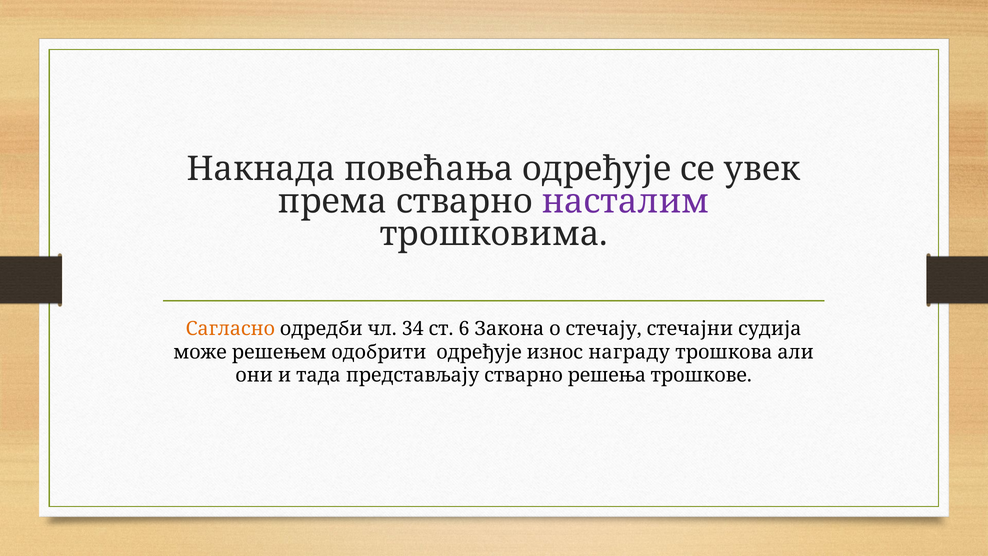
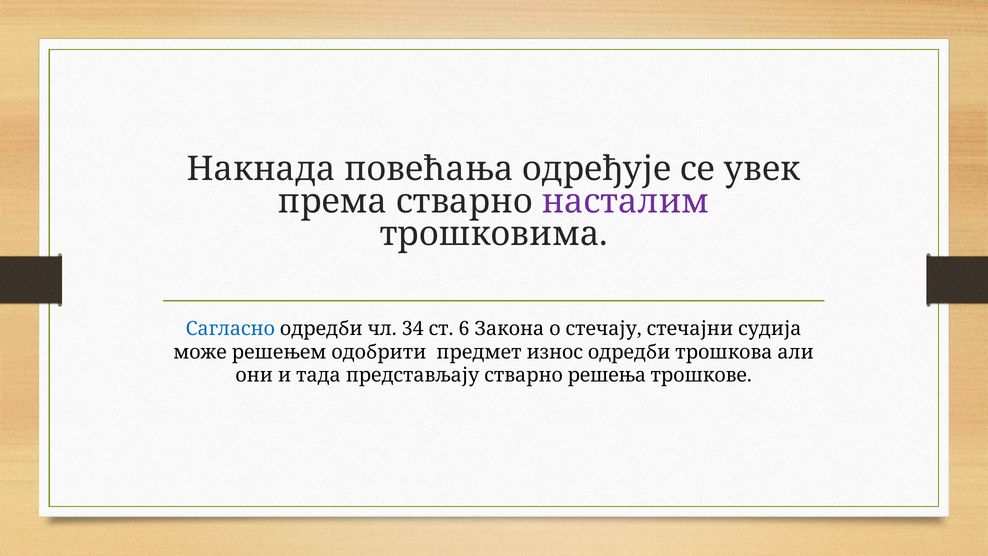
Сагласно colour: orange -> blue
одобрити одређује: одређује -> предмет
износ награду: награду -> одредби
